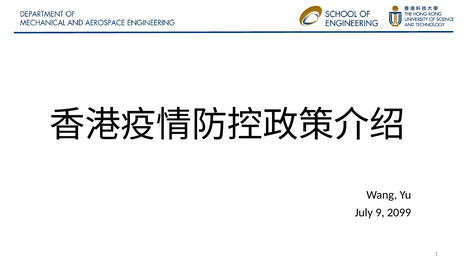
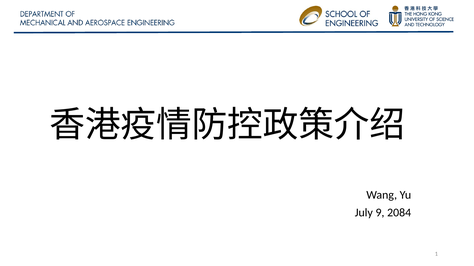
2099: 2099 -> 2084
